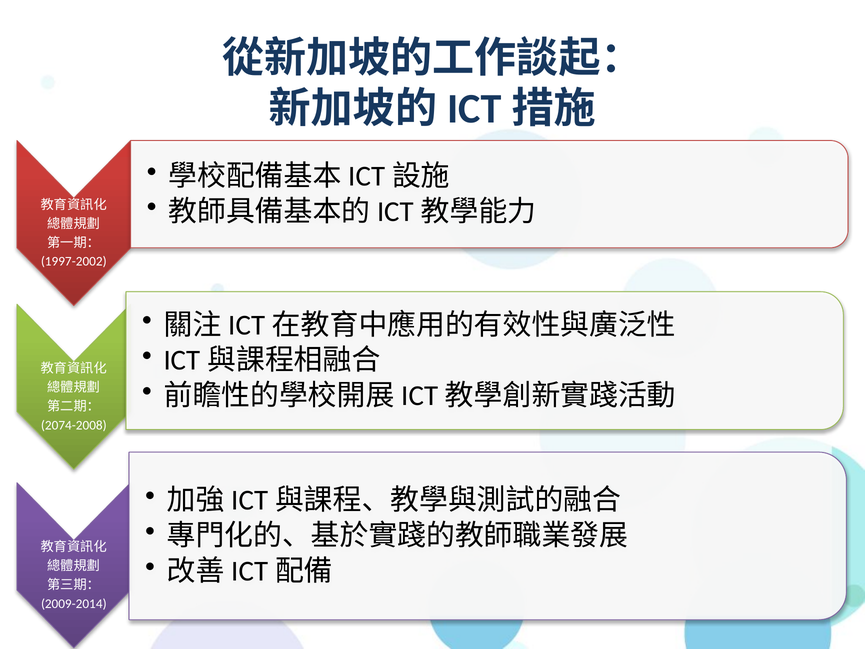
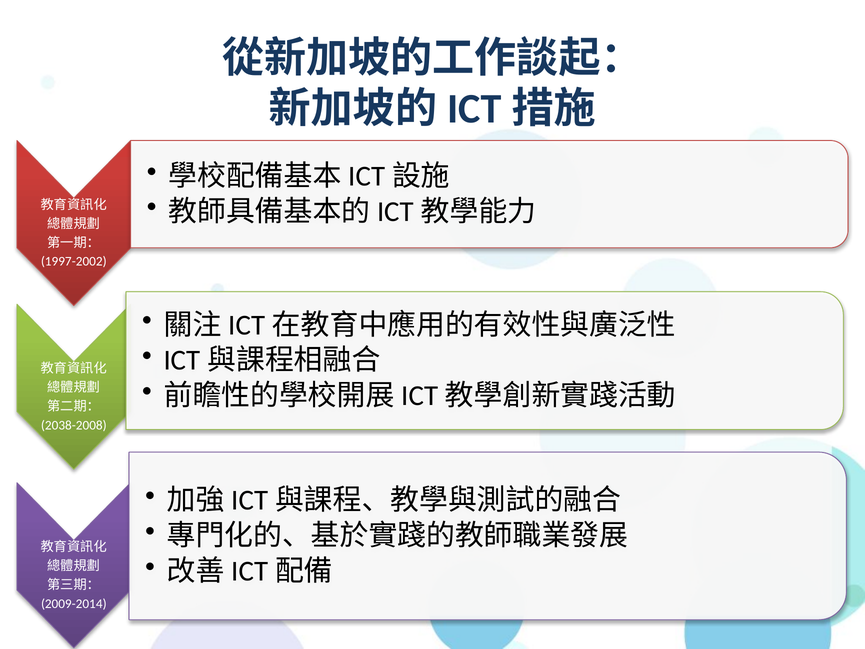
2074-2008: 2074-2008 -> 2038-2008
